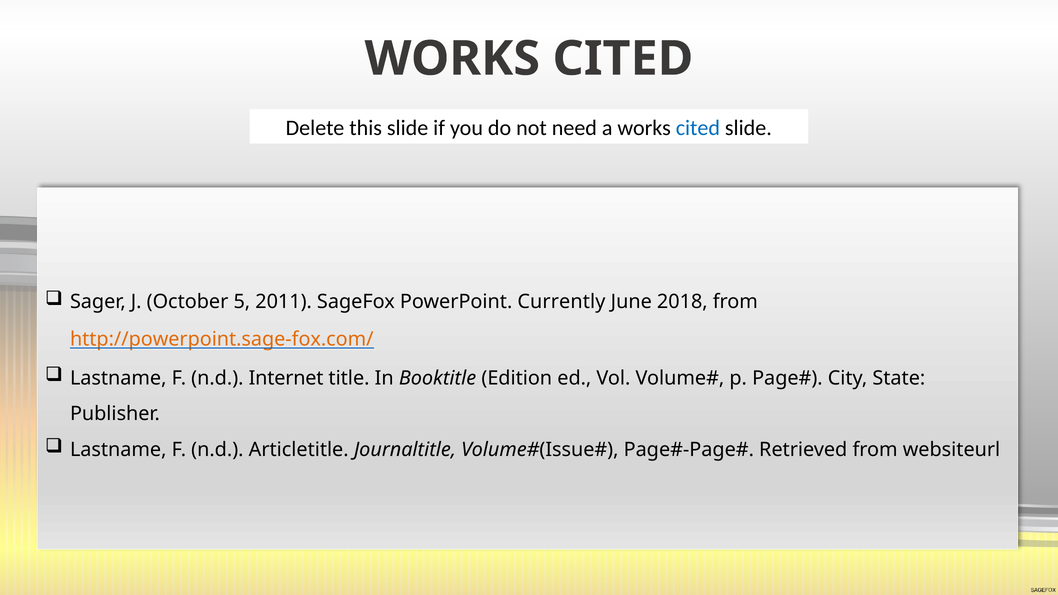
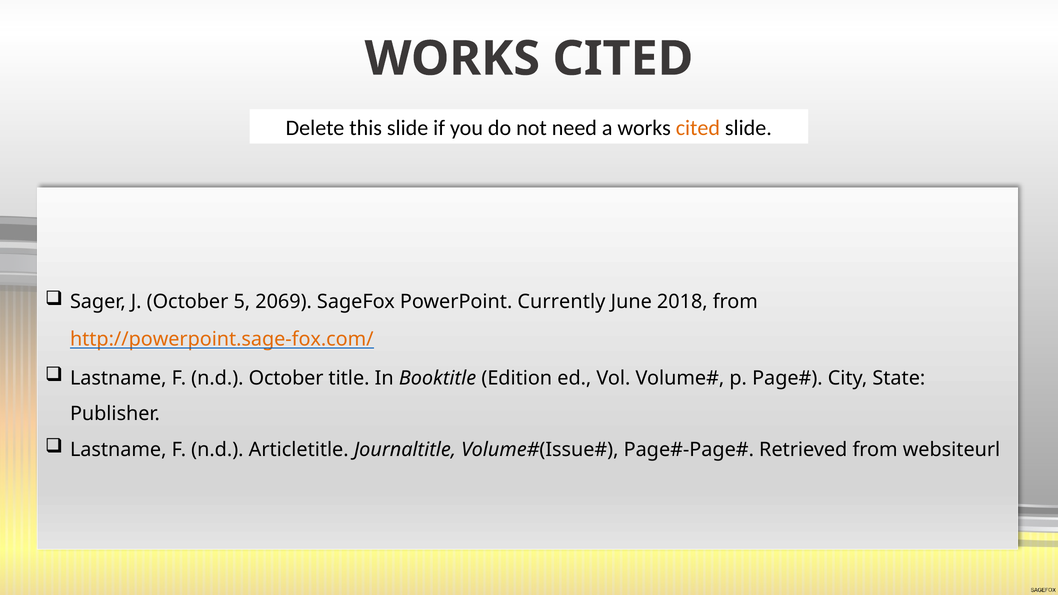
cited at (698, 128) colour: blue -> orange
2011: 2011 -> 2069
n.d Internet: Internet -> October
